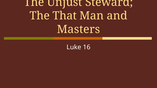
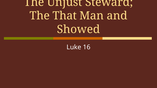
Masters: Masters -> Showed
